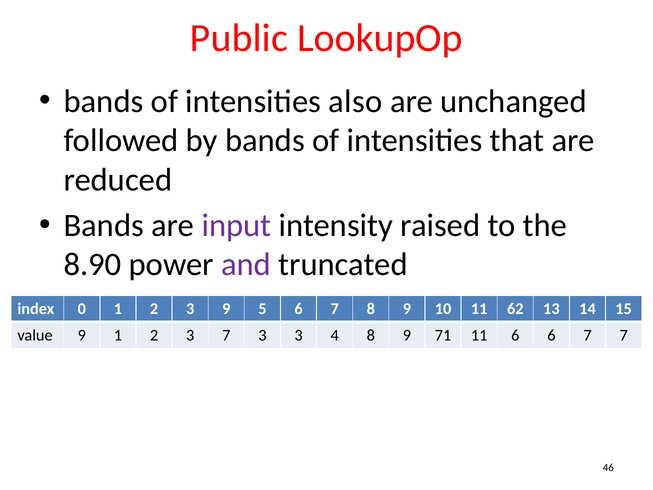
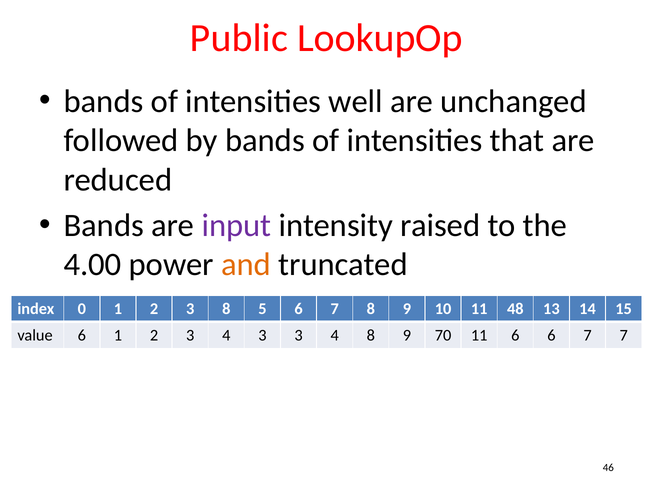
also: also -> well
8.90: 8.90 -> 4.00
and colour: purple -> orange
3 9: 9 -> 8
62: 62 -> 48
value 9: 9 -> 6
2 3 7: 7 -> 4
71: 71 -> 70
